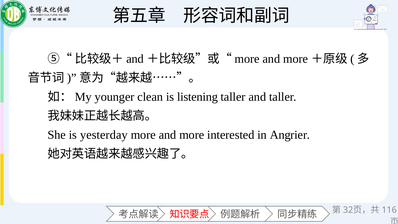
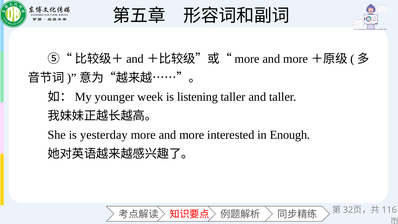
clean: clean -> week
Angrier: Angrier -> Enough
